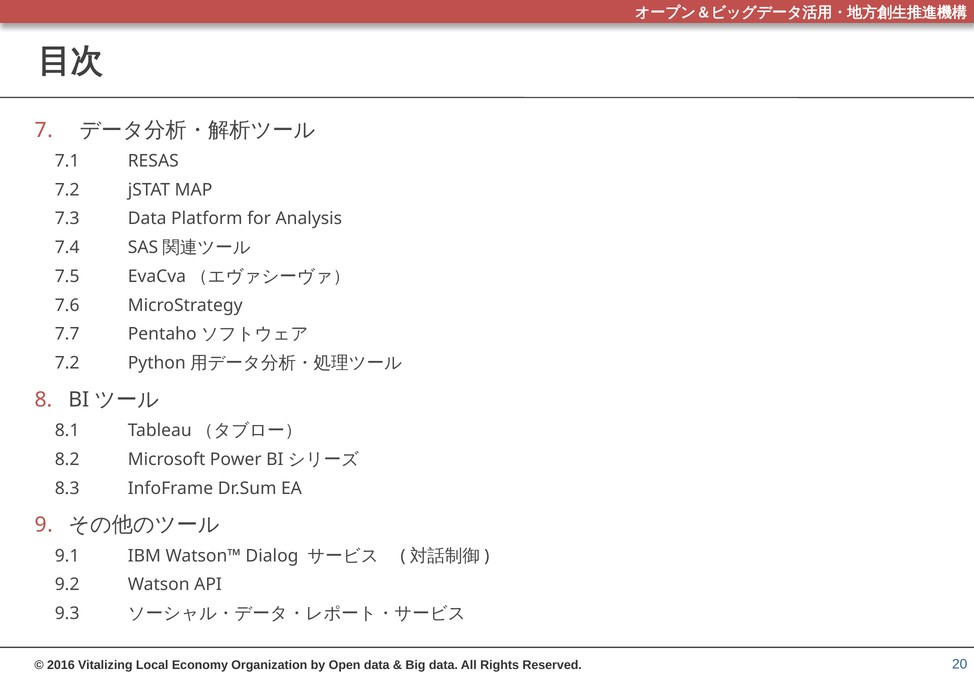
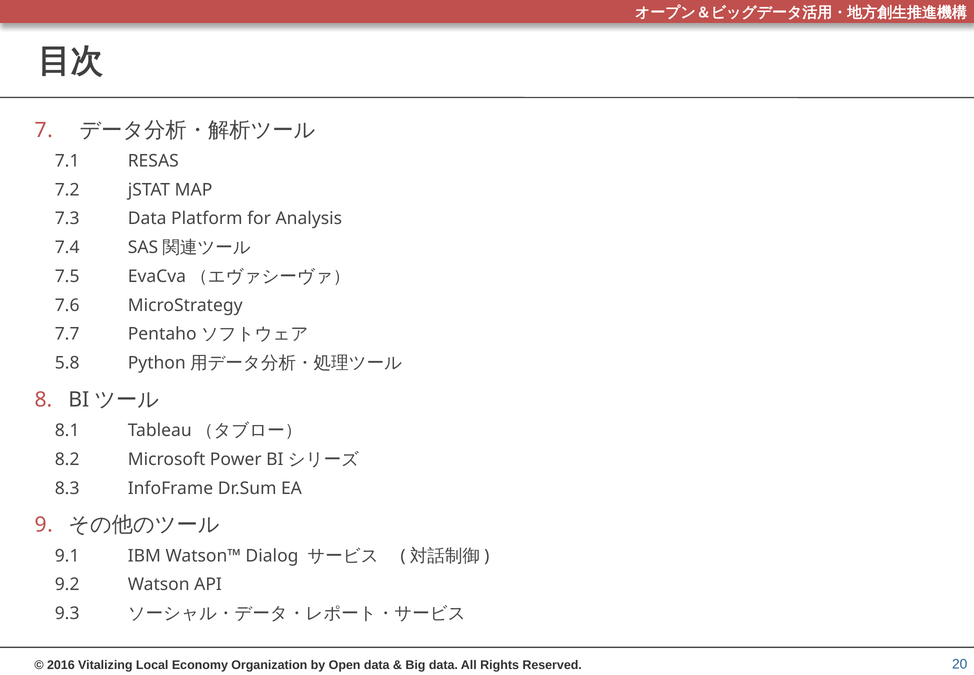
7.2 at (67, 363): 7.2 -> 5.8
